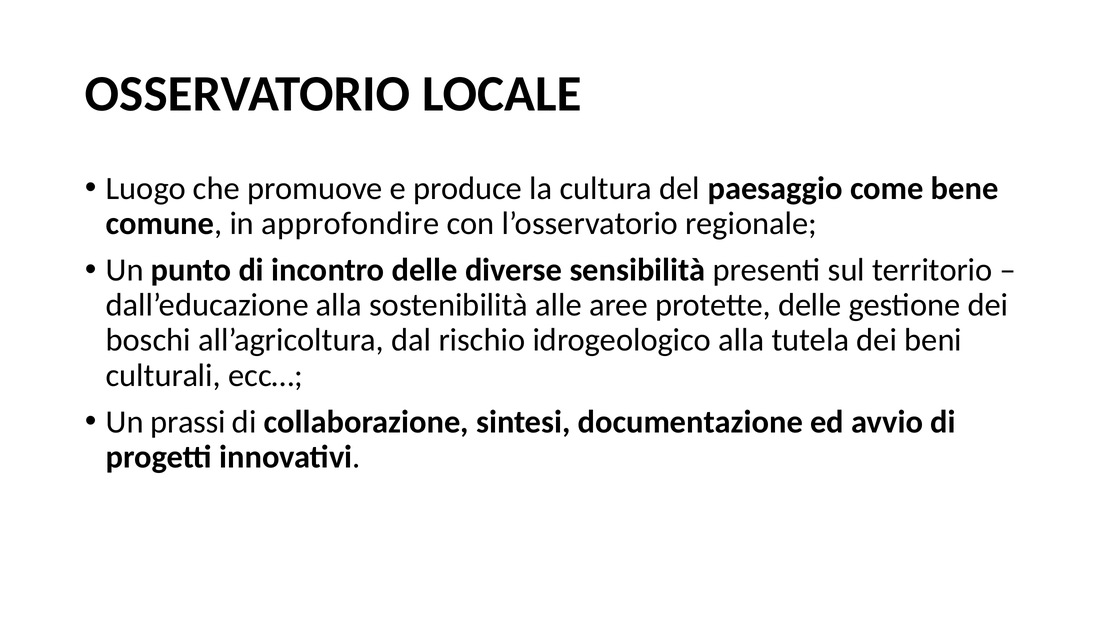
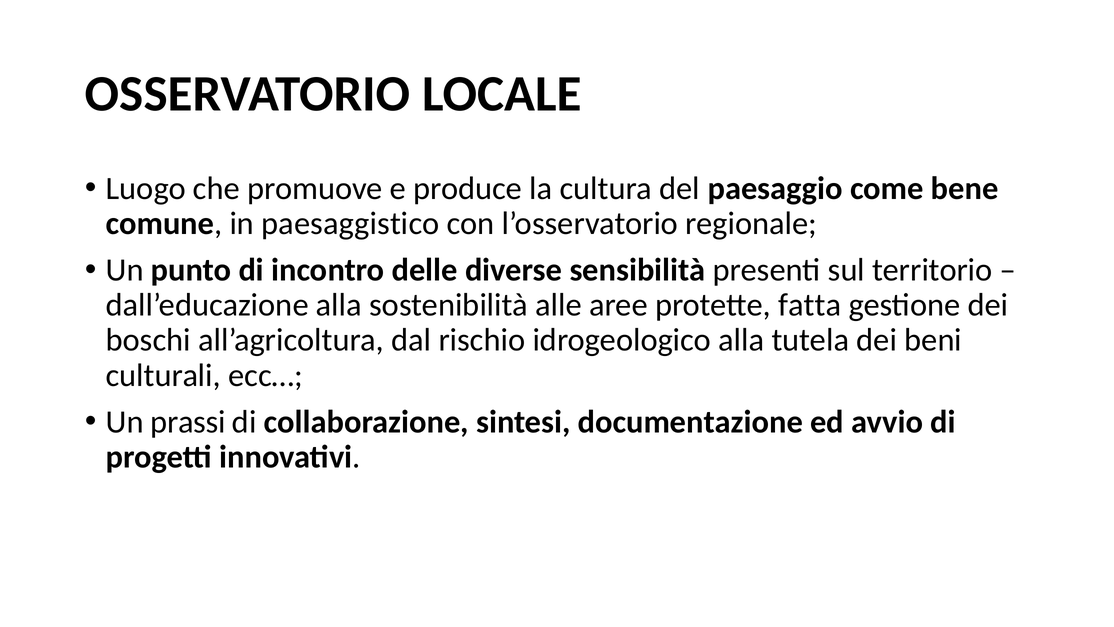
approfondire: approfondire -> paesaggistico
protette delle: delle -> fatta
